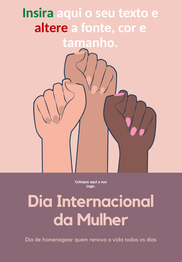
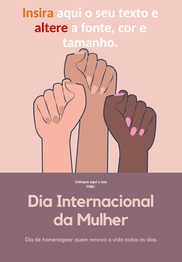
Insira colour: green -> orange
